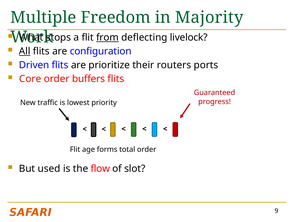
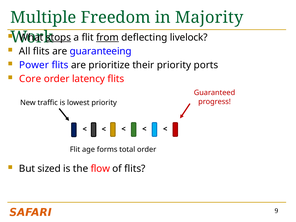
stops underline: none -> present
All underline: present -> none
configuration: configuration -> guaranteeing
Driven: Driven -> Power
their routers: routers -> priority
buffers: buffers -> latency
used: used -> sized
of slot: slot -> flits
